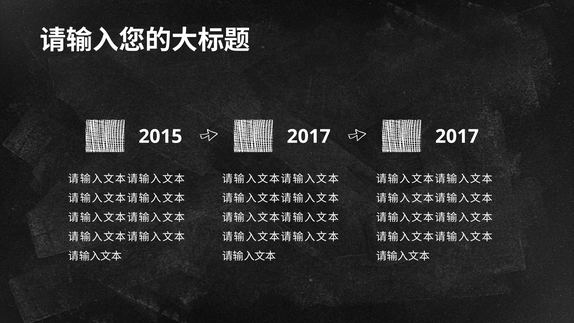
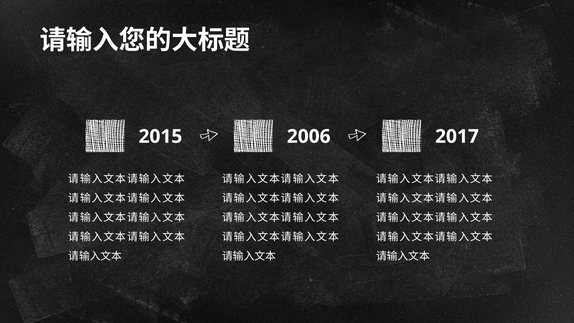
2015 2017: 2017 -> 2006
